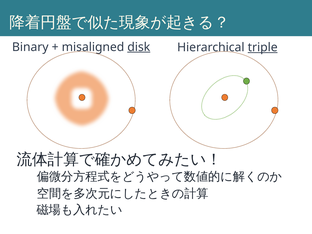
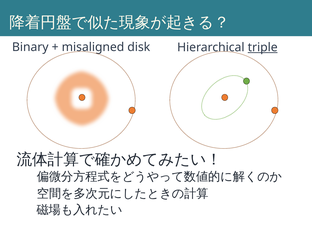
disk underline: present -> none
